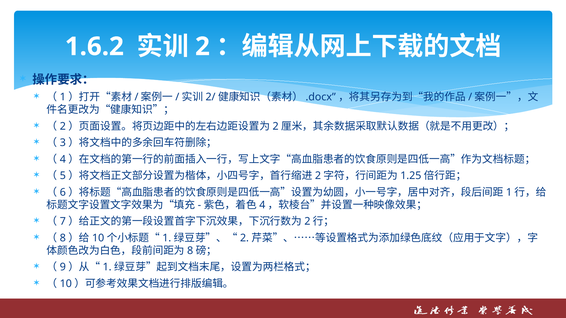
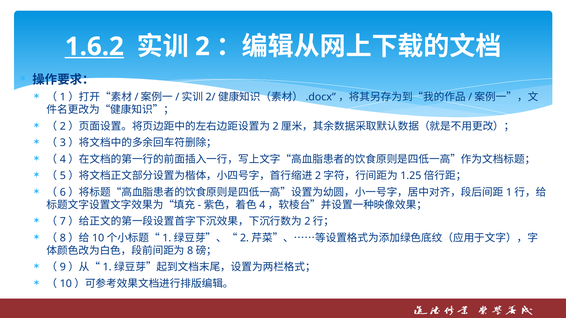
1.6.2 underline: none -> present
